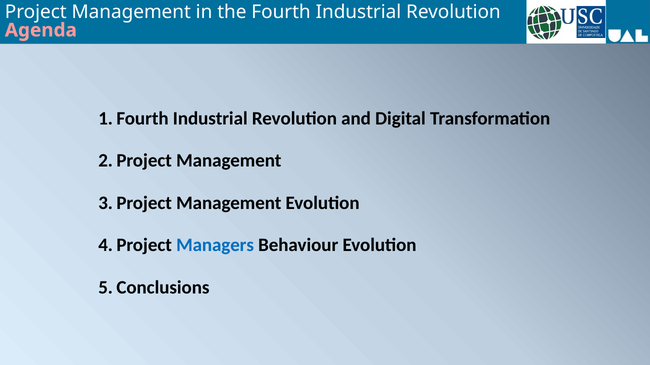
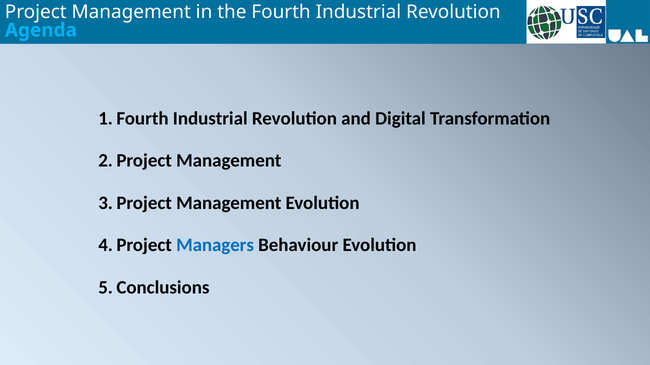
Agenda colour: pink -> light blue
